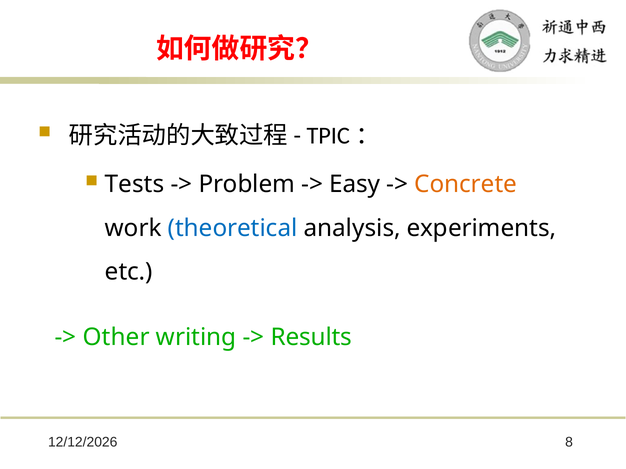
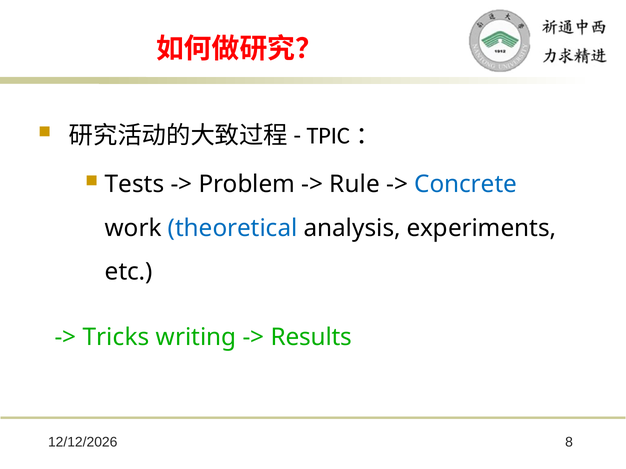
Easy: Easy -> Rule
Concrete colour: orange -> blue
Other: Other -> Tricks
